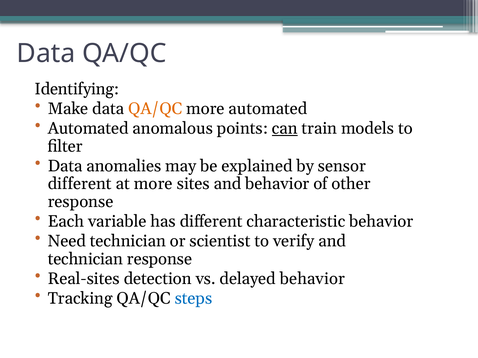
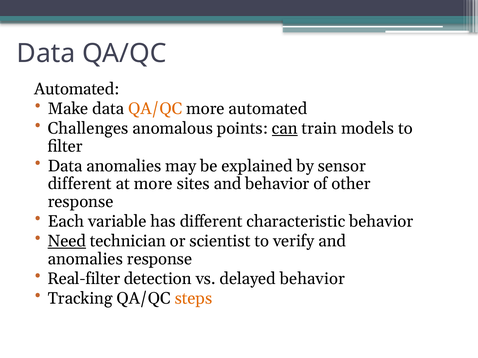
Identifying at (77, 89): Identifying -> Automated
Automated at (88, 129): Automated -> Challenges
Need underline: none -> present
technician at (85, 259): technician -> anomalies
Real-sites: Real-sites -> Real-filter
steps colour: blue -> orange
